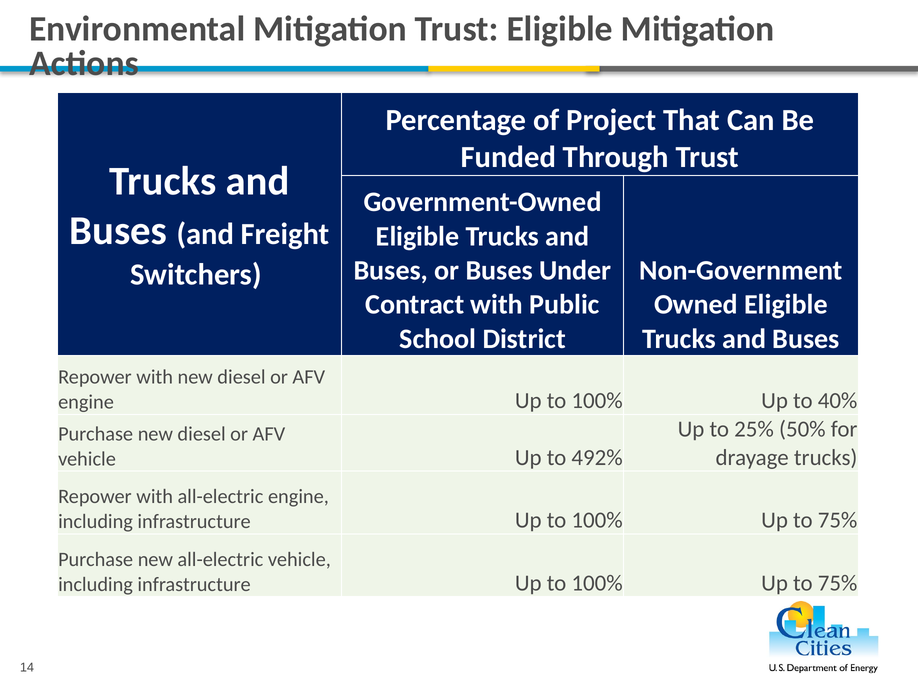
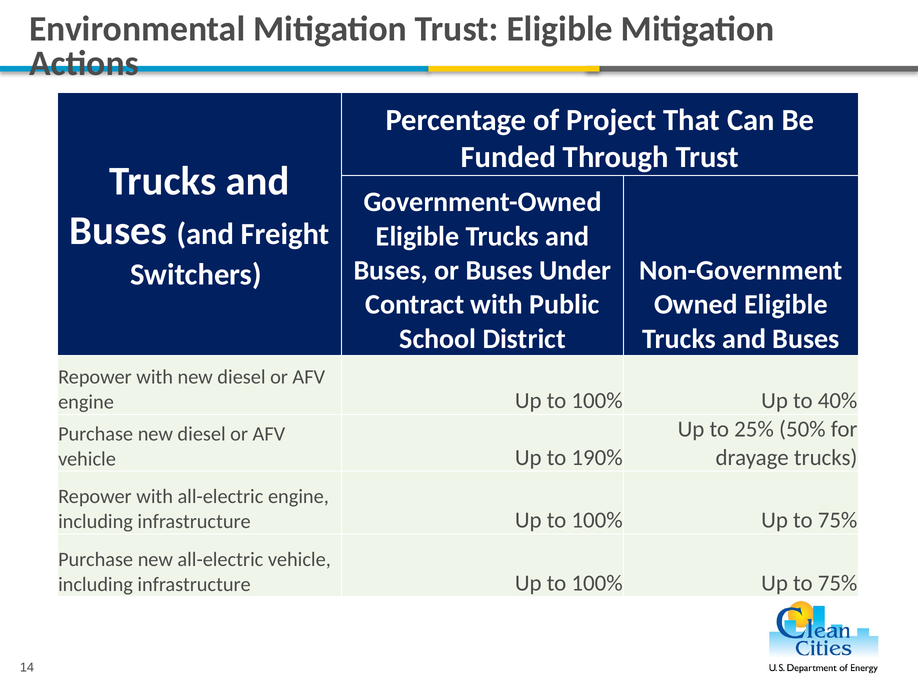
492%: 492% -> 190%
